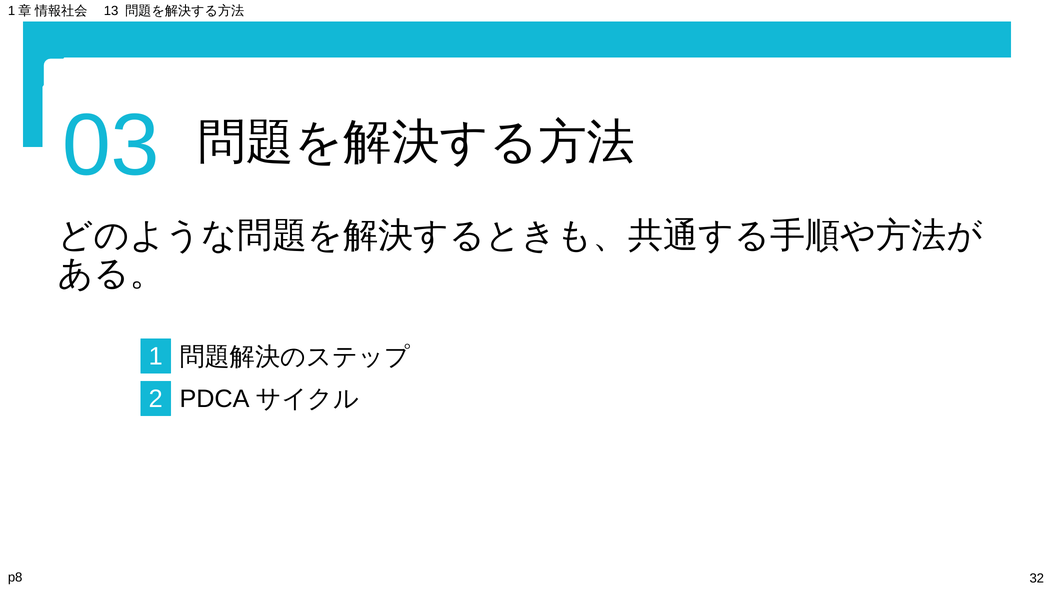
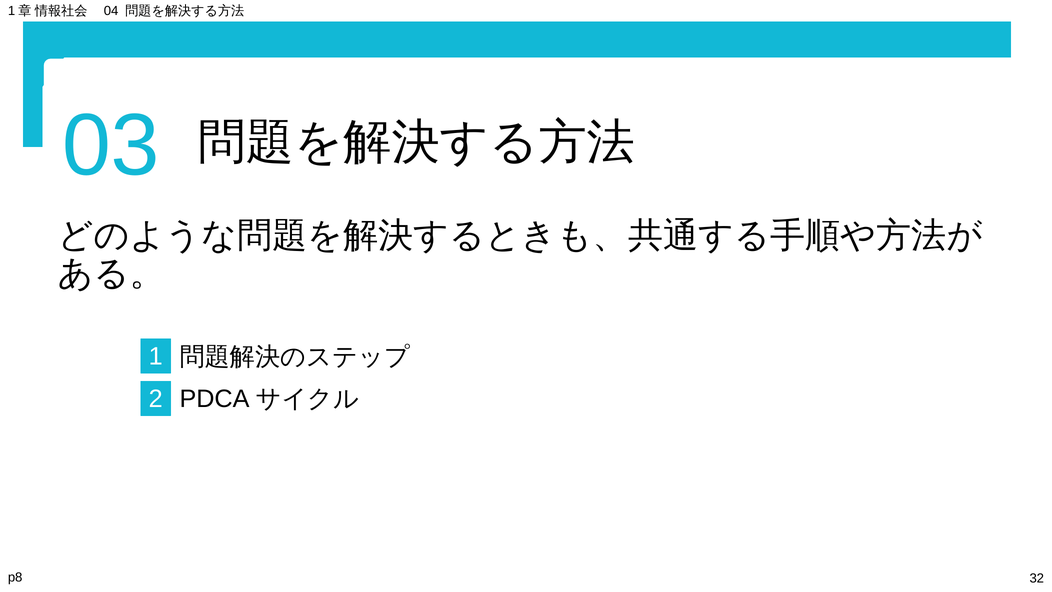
13: 13 -> 04
